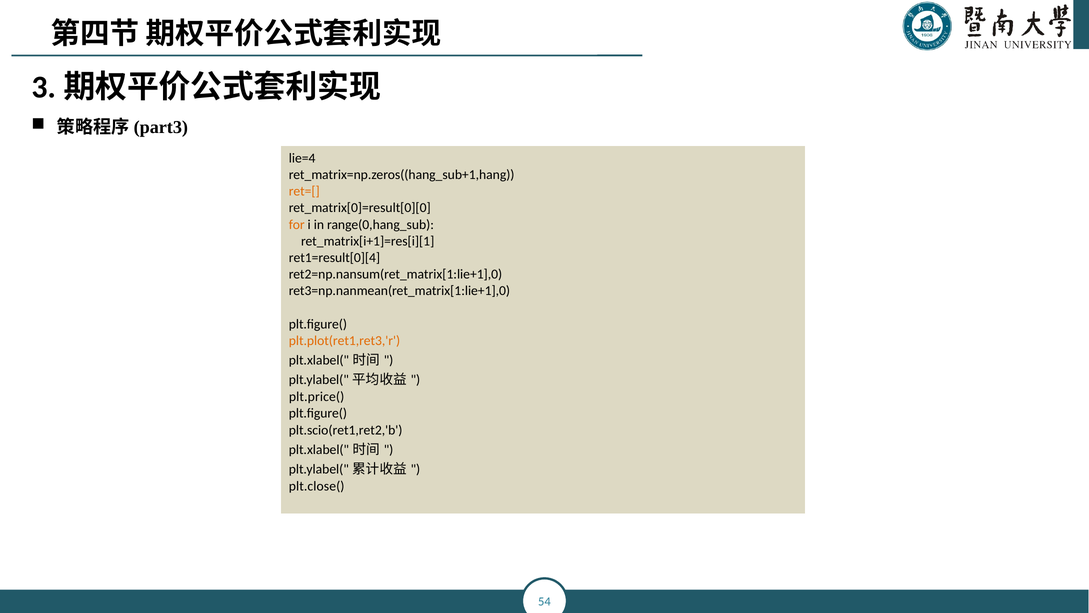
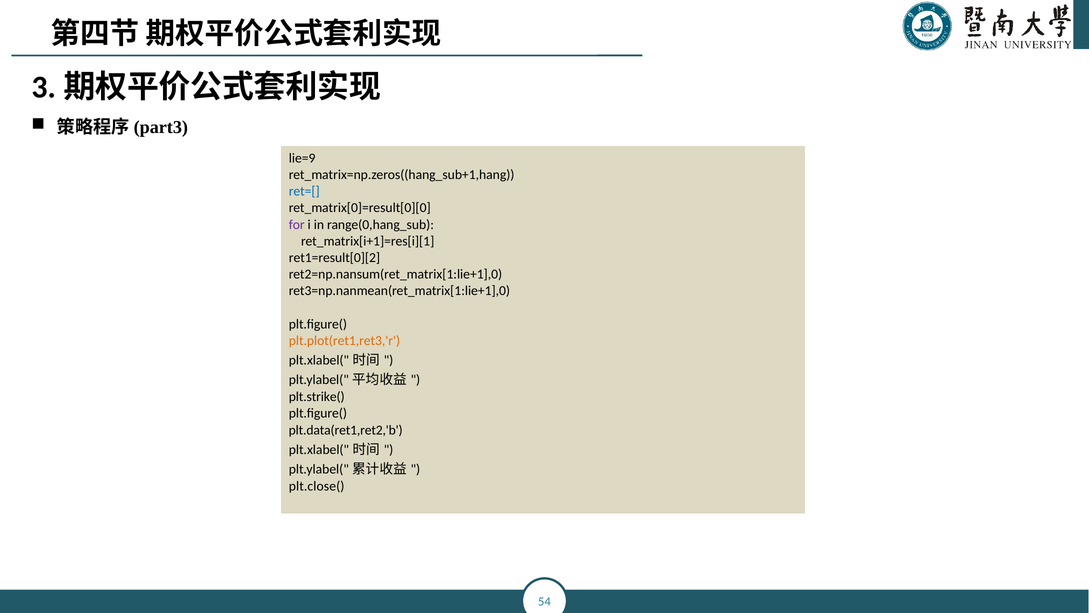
lie=4: lie=4 -> lie=9
ret=[ colour: orange -> blue
for colour: orange -> purple
ret1=result[0][4: ret1=result[0][4 -> ret1=result[0][2
plt.price(: plt.price( -> plt.strike(
plt.scio(ret1,ret2,'b: plt.scio(ret1,ret2,'b -> plt.data(ret1,ret2,'b
